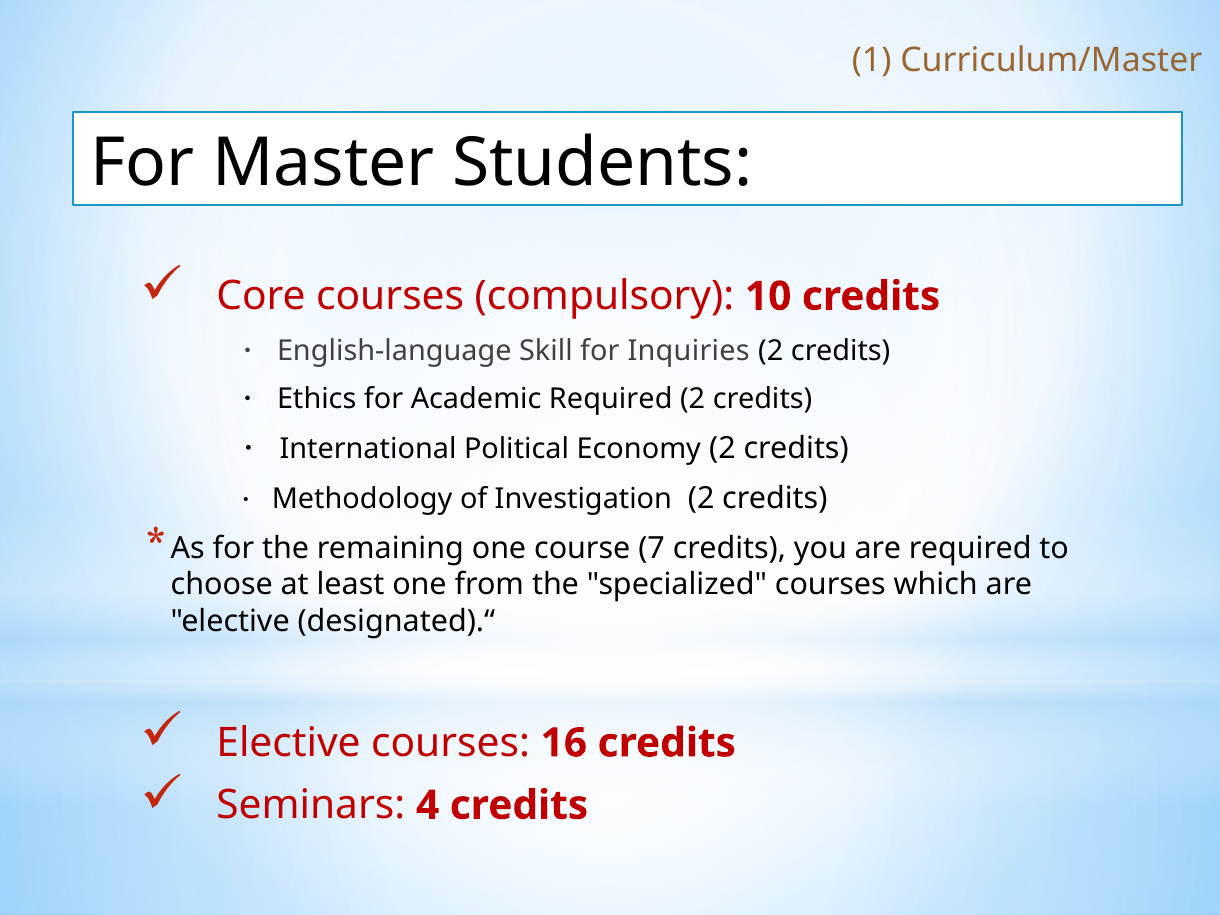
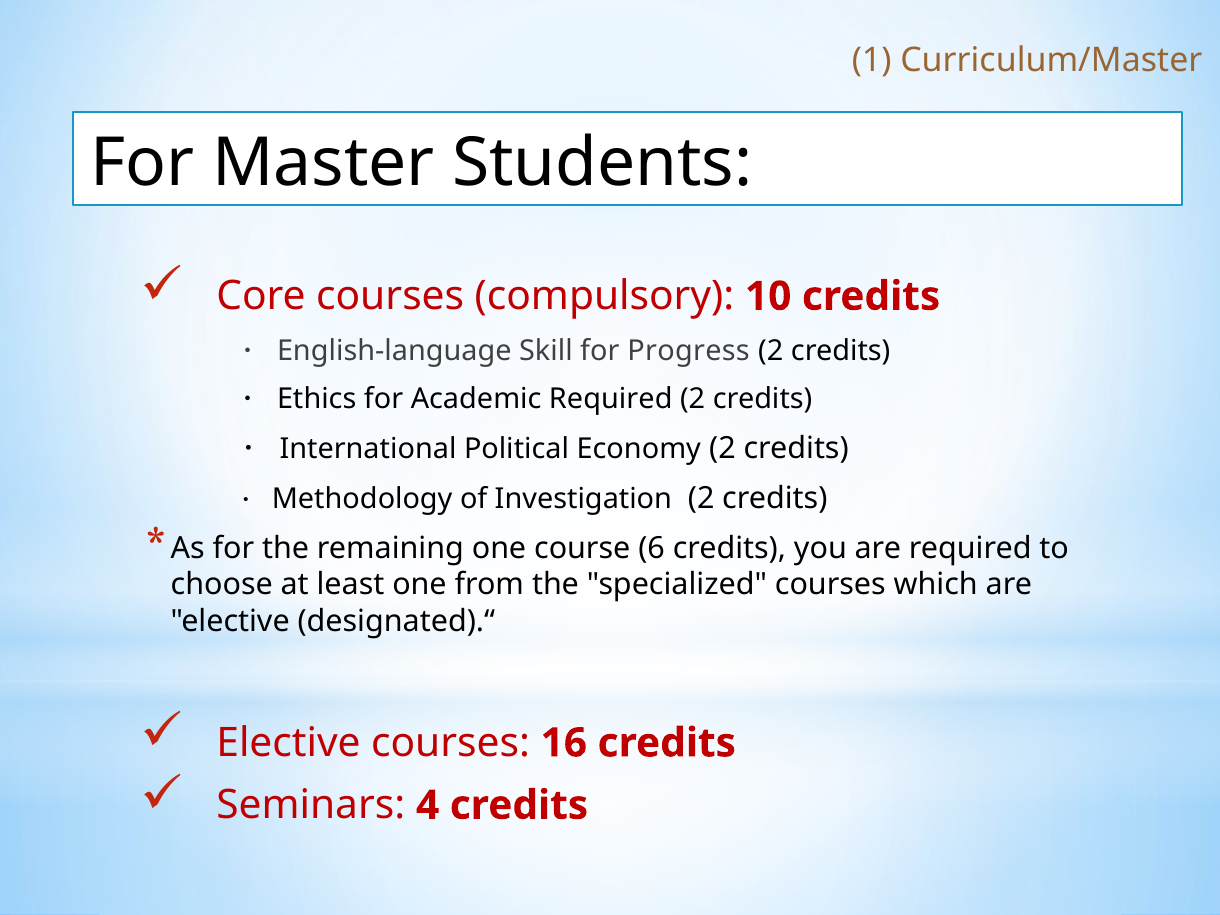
Inquiries: Inquiries -> Progress
7: 7 -> 6
